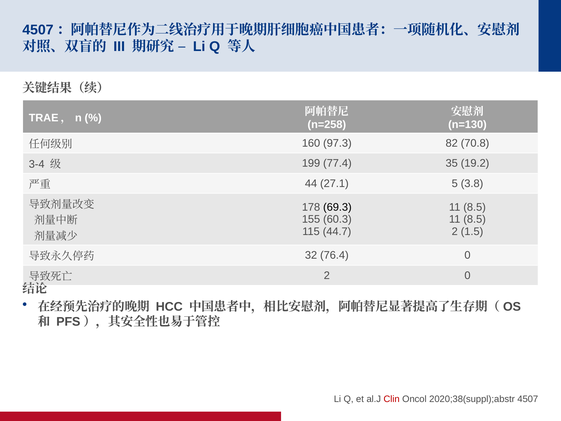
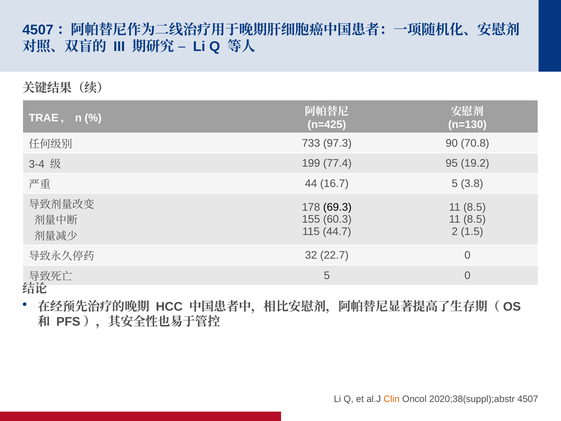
n=258: n=258 -> n=425
160: 160 -> 733
82: 82 -> 90
35: 35 -> 95
27.1: 27.1 -> 16.7
76.4: 76.4 -> 22.7
2 at (327, 275): 2 -> 5
Clin colour: red -> orange
